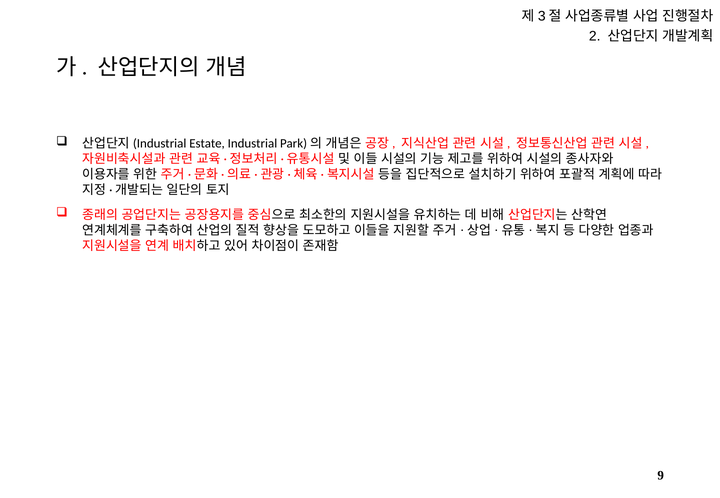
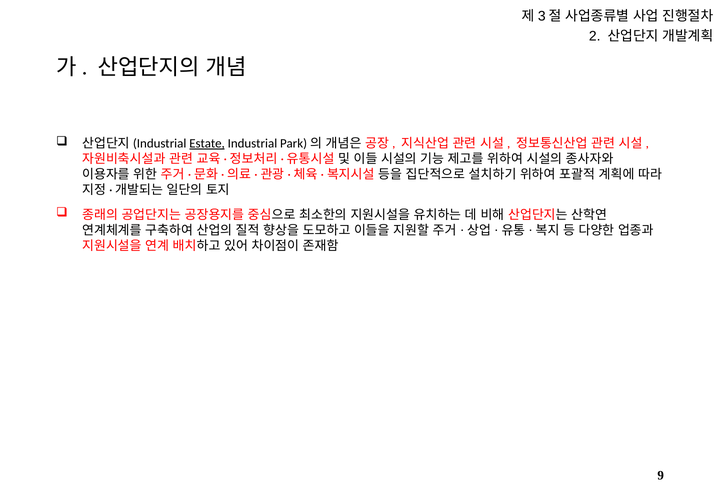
Estate underline: none -> present
